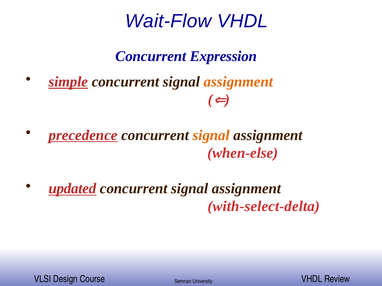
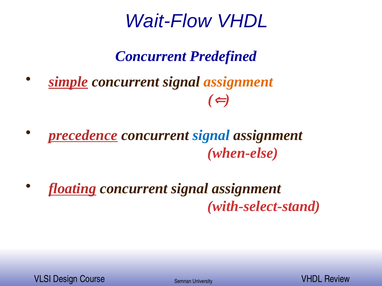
Expression: Expression -> Predefined
signal at (211, 135) colour: orange -> blue
updated: updated -> floating
with-select-delta: with-select-delta -> with-select-stand
